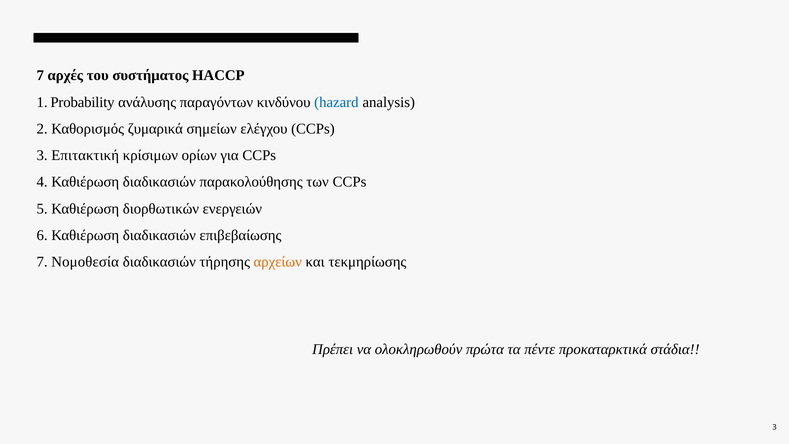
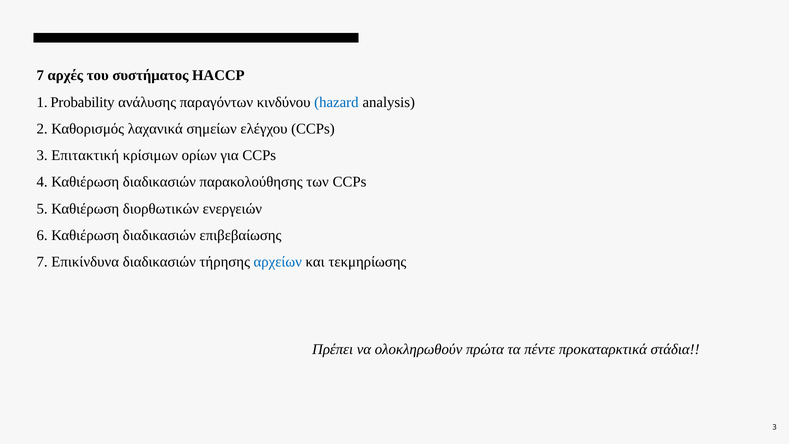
ζυμαρικά: ζυμαρικά -> λαχανικά
Νομοθεσία: Νομοθεσία -> Επικίνδυνα
αρχείων colour: orange -> blue
